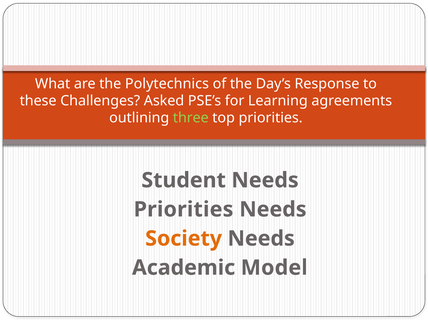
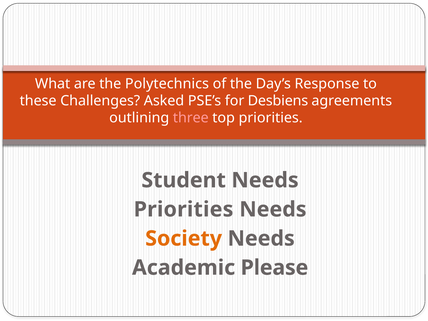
Learning: Learning -> Desbiens
three colour: light green -> pink
Model: Model -> Please
